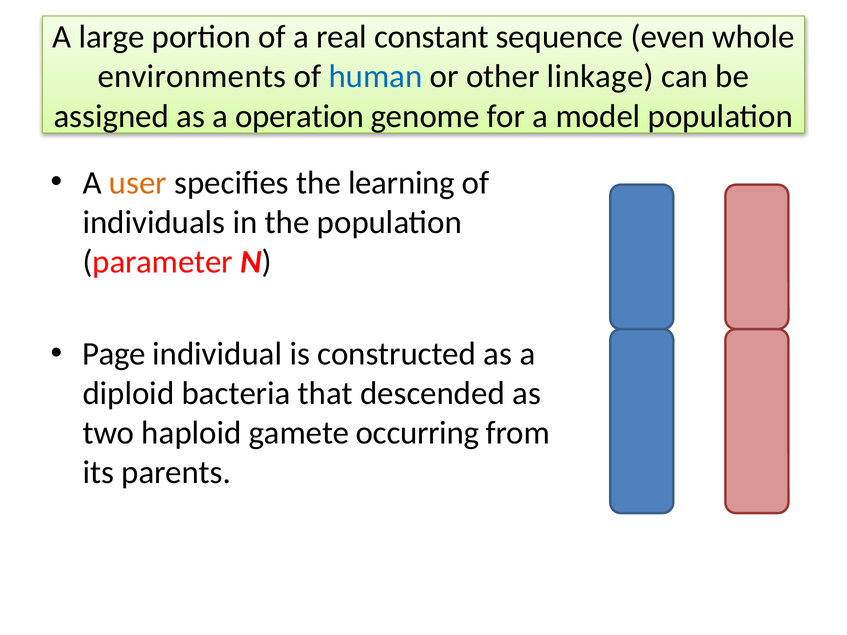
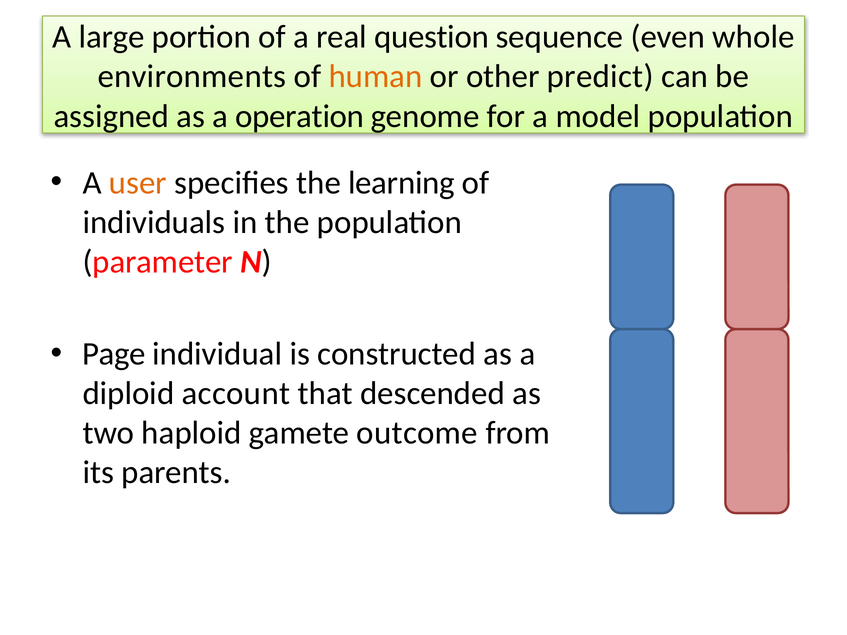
constant: constant -> question
human colour: blue -> orange
linkage: linkage -> predict
bacteria: bacteria -> account
occurring: occurring -> outcome
